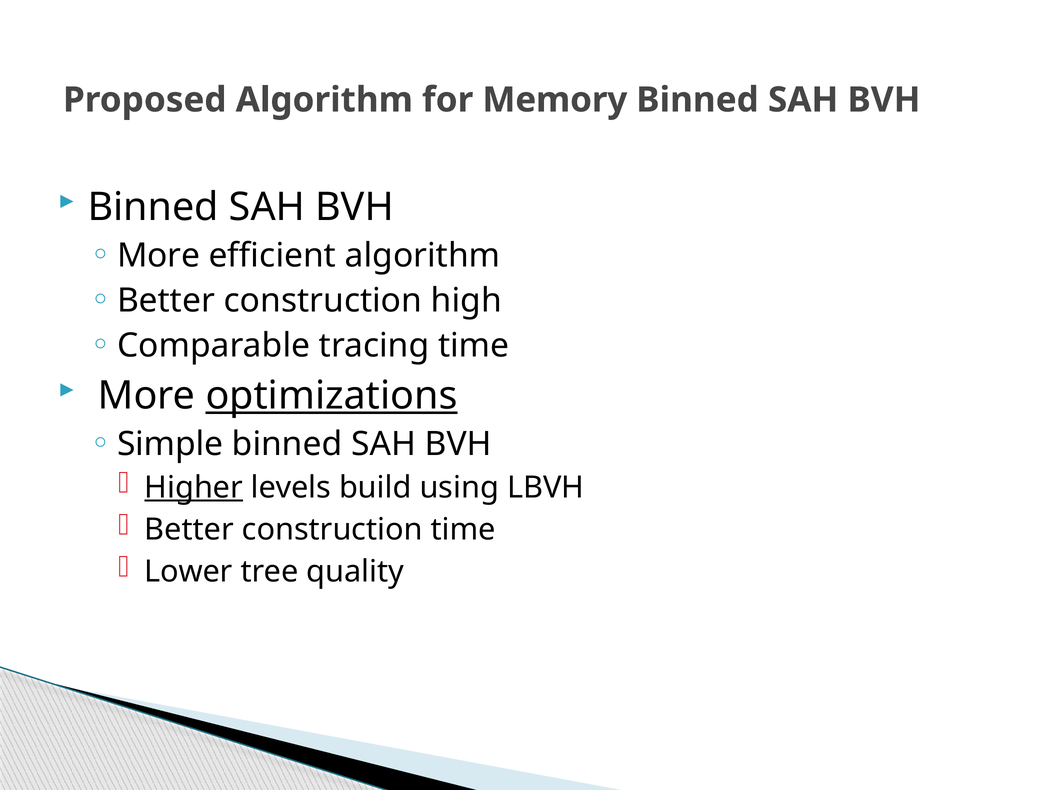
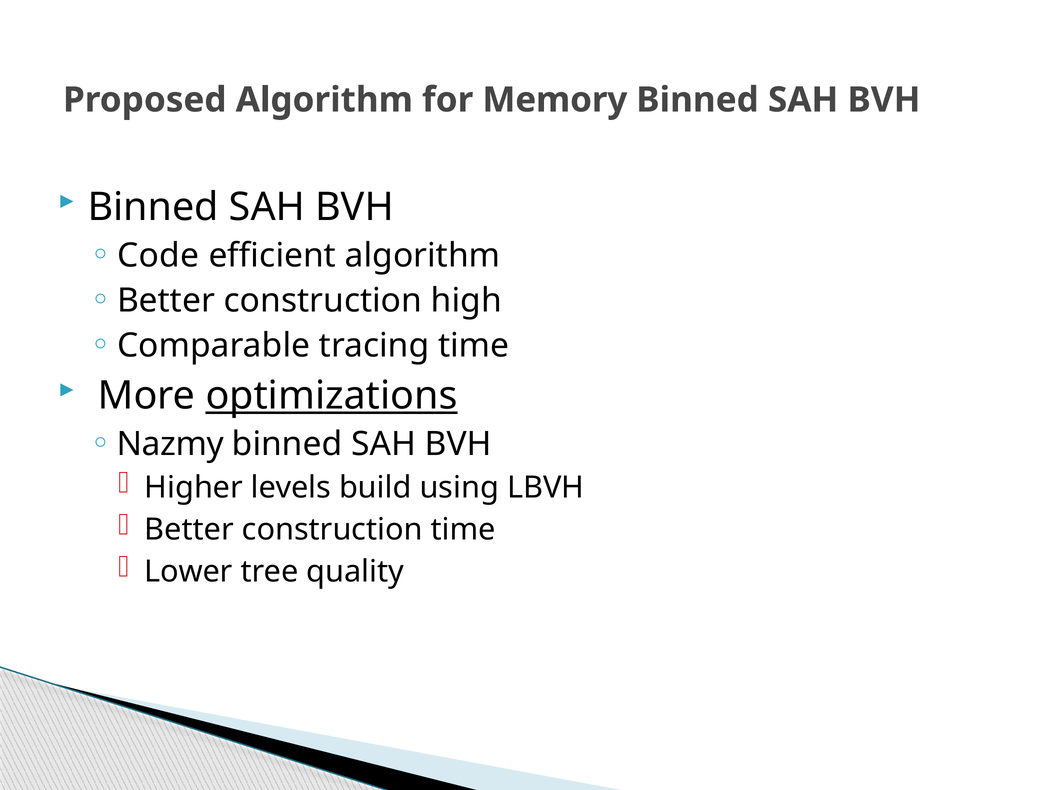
More at (159, 255): More -> Code
Simple: Simple -> Nazmy
Higher underline: present -> none
